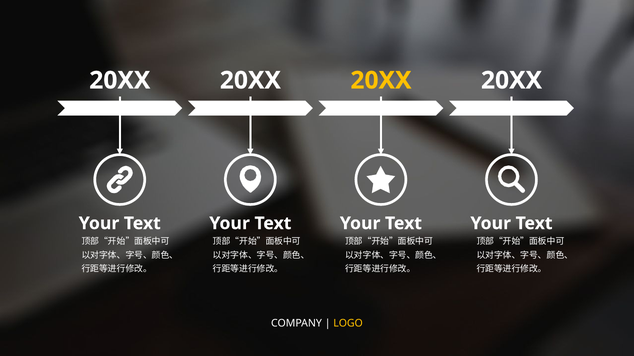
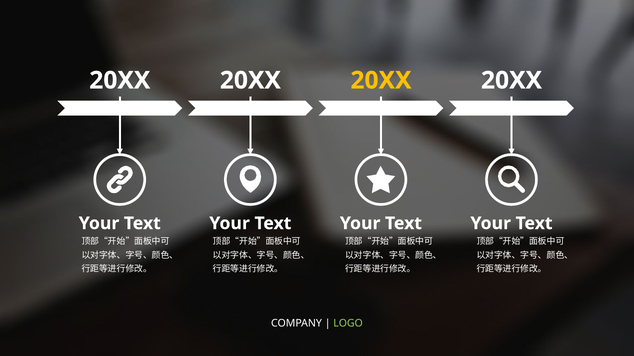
LOGO colour: yellow -> light green
